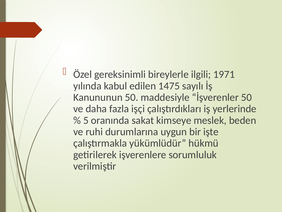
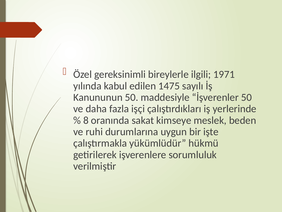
5: 5 -> 8
